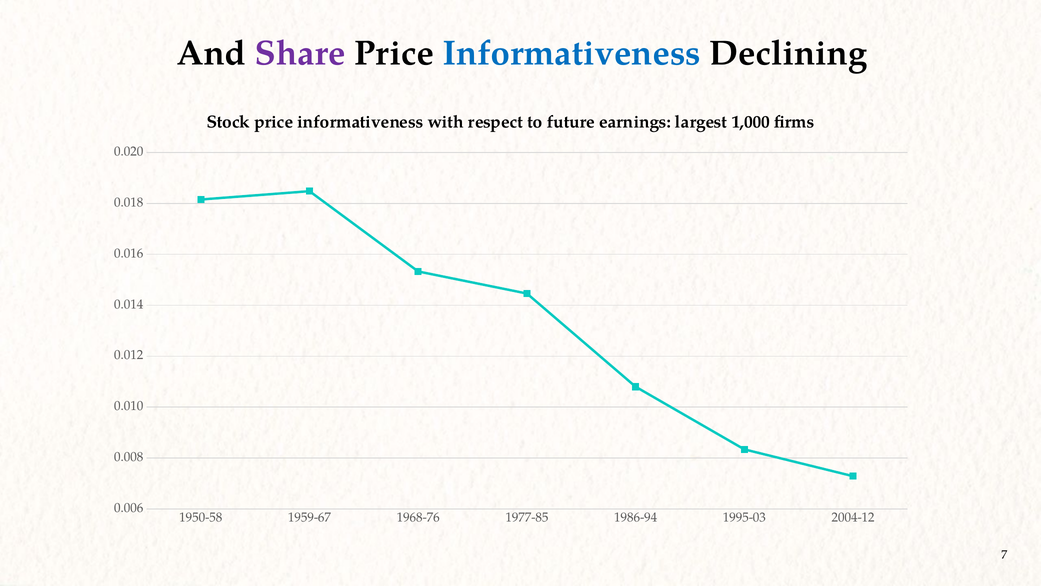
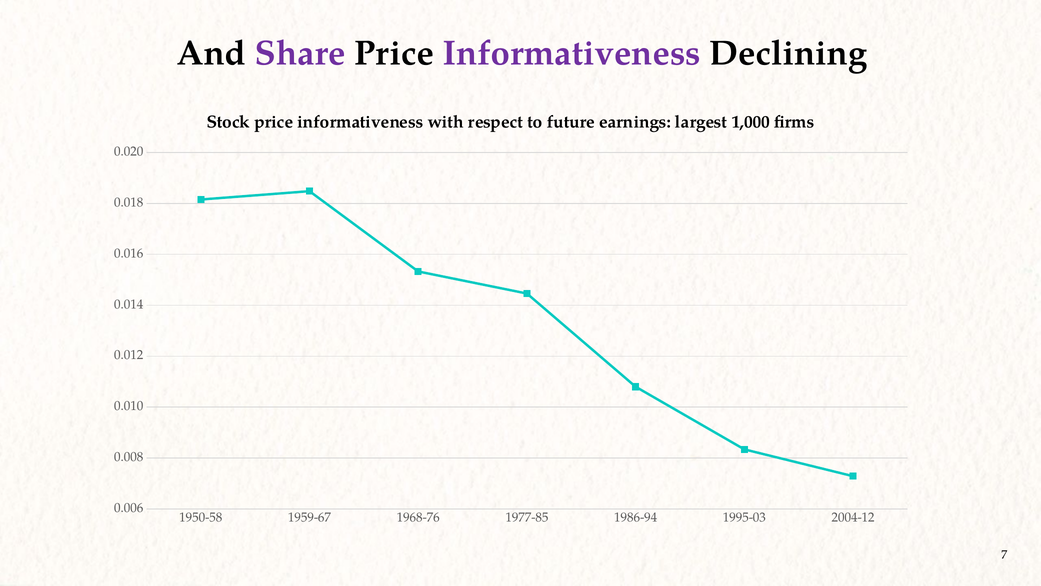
Informativeness at (572, 53) colour: blue -> purple
